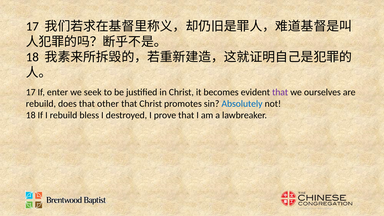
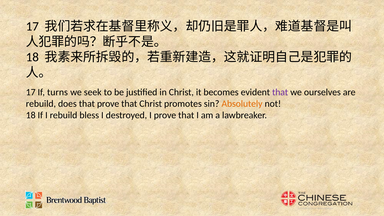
enter: enter -> turns
that other: other -> prove
Absolutely colour: blue -> orange
